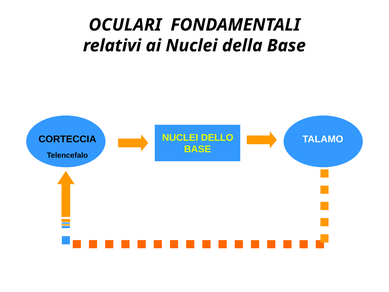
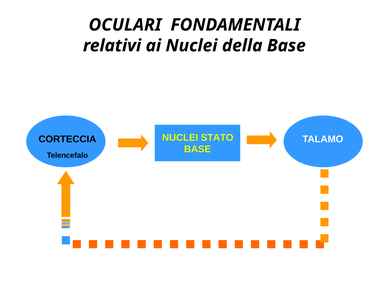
DELLO: DELLO -> STATO
